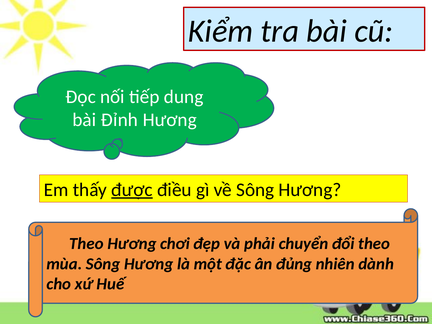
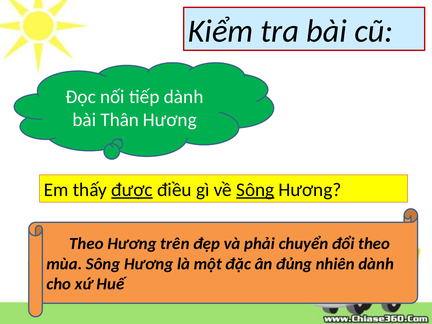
tiếp dung: dung -> dành
Đỉnh: Đỉnh -> Thân
Sông at (255, 190) underline: none -> present
chơi: chơi -> trên
